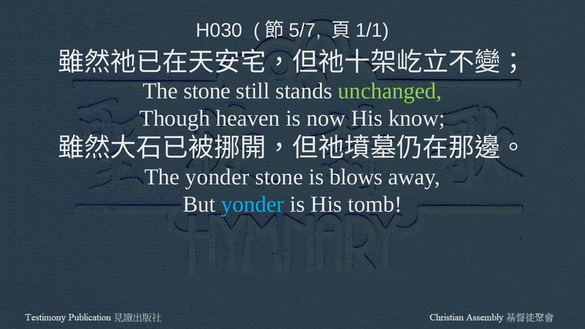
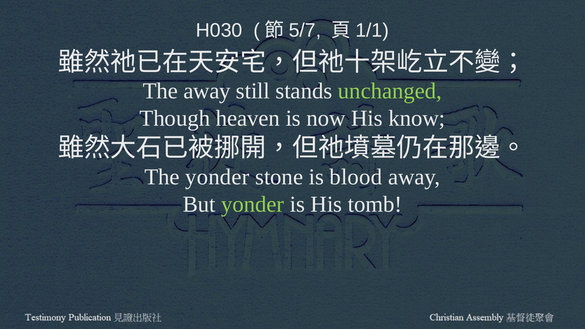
The stone: stone -> away
blows: blows -> blood
yonder at (253, 204) colour: light blue -> light green
